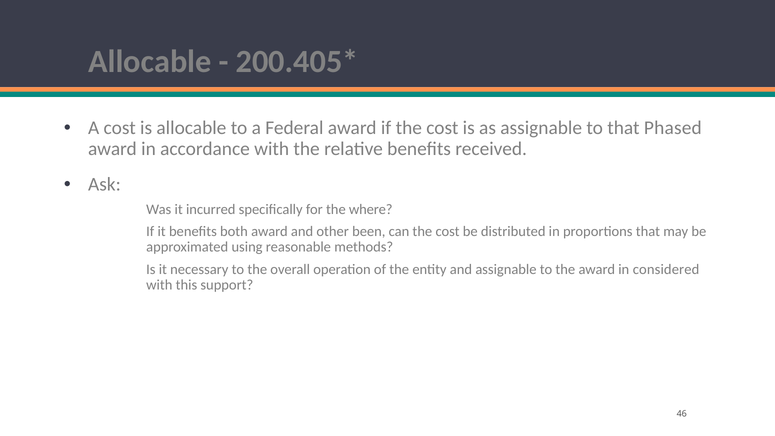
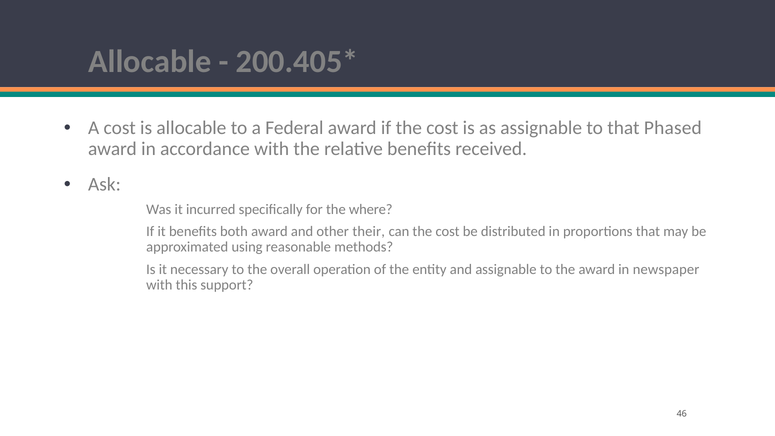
been: been -> their
considered: considered -> newspaper
